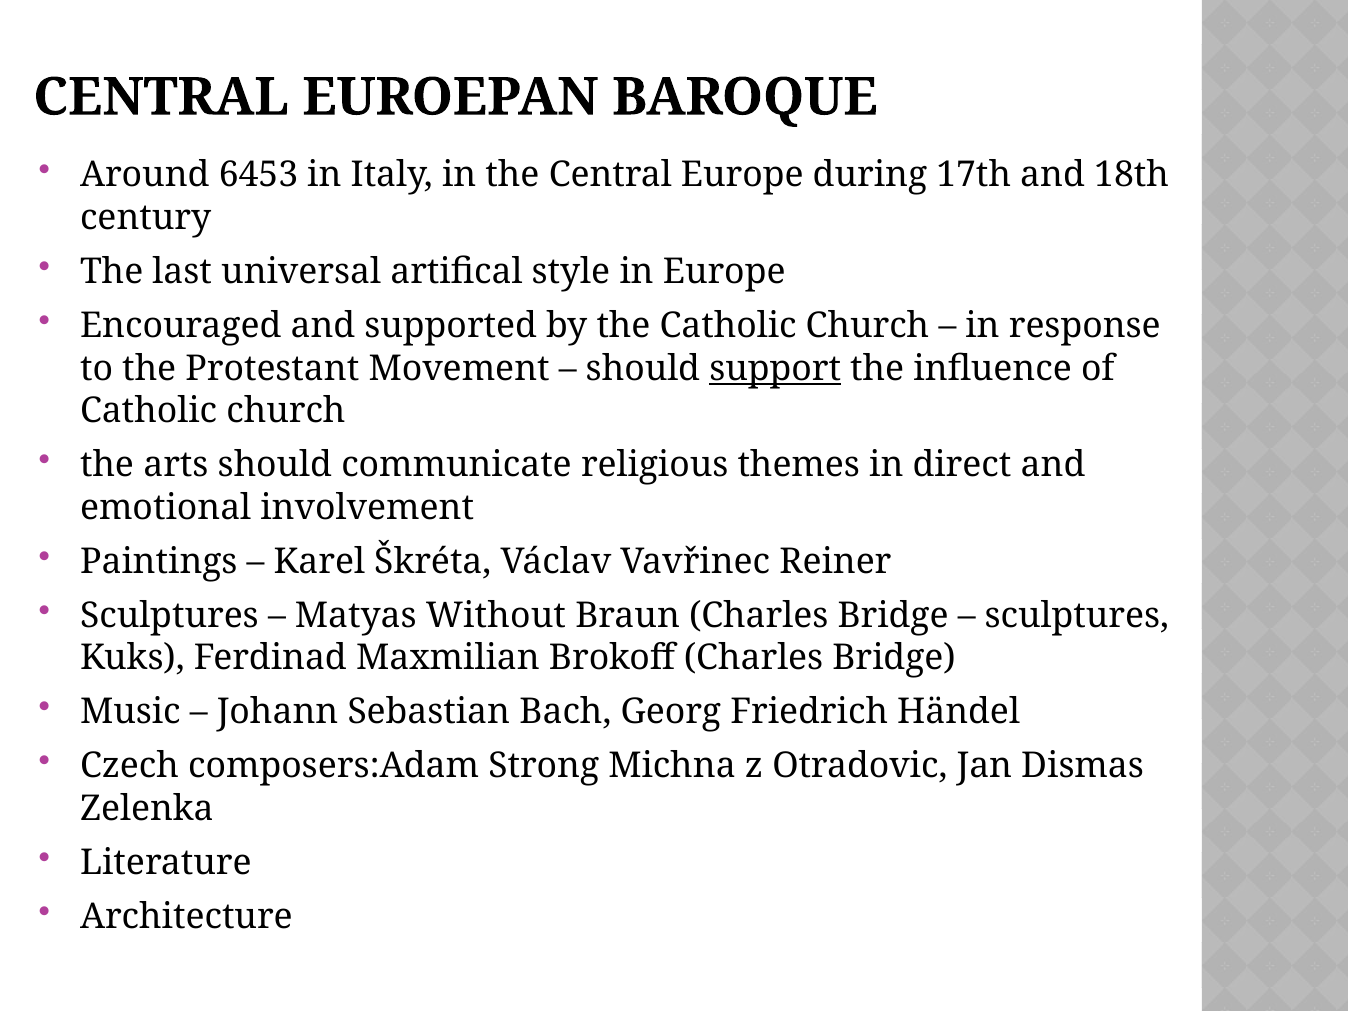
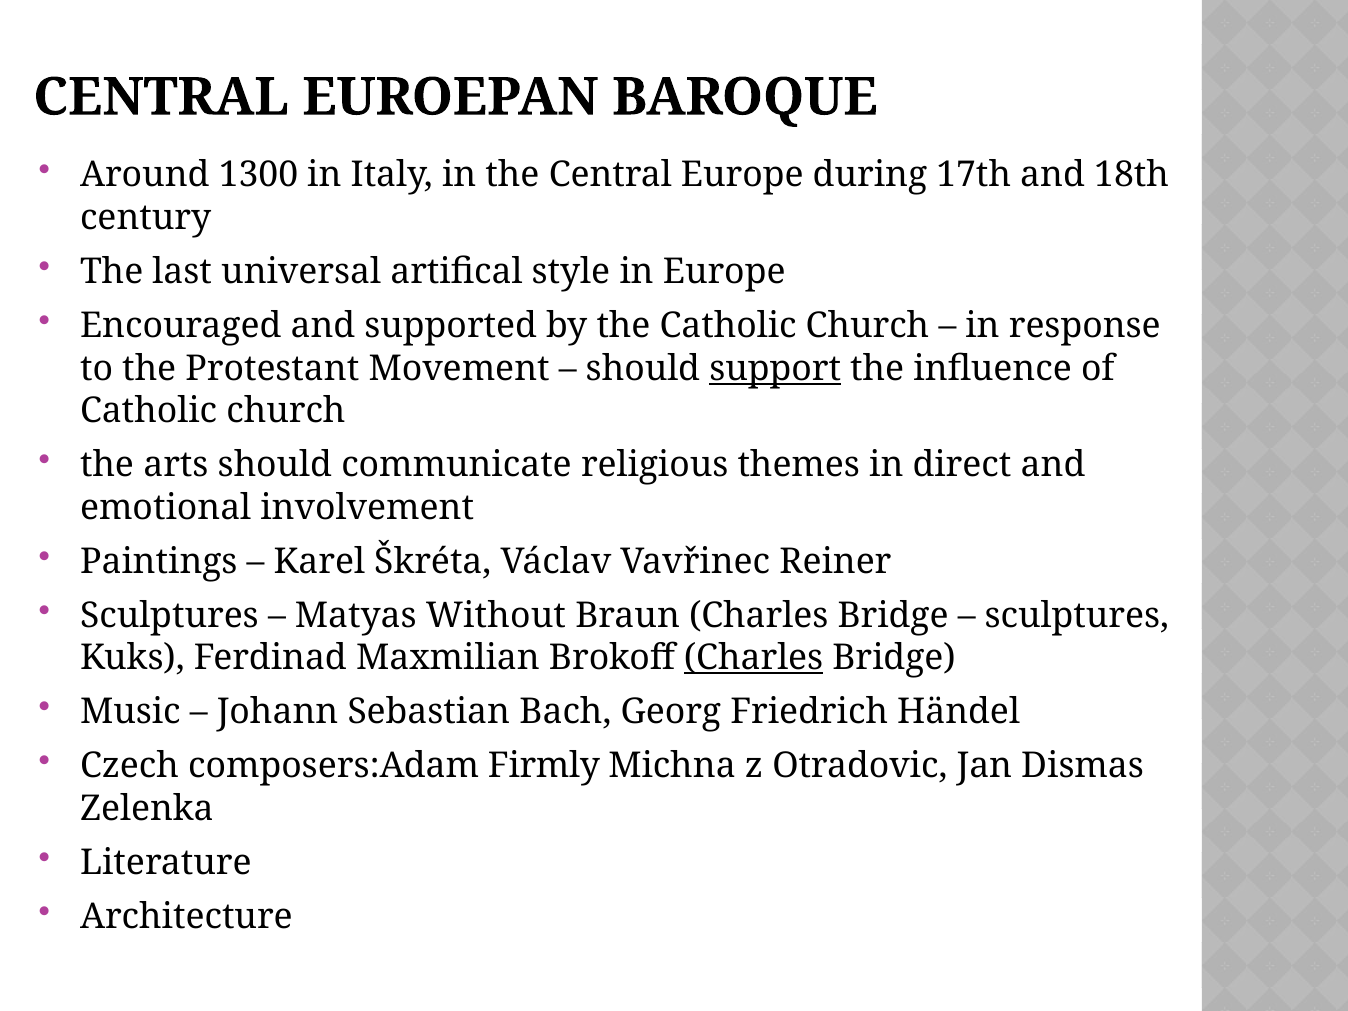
6453: 6453 -> 1300
Charles at (754, 658) underline: none -> present
Strong: Strong -> Firmly
